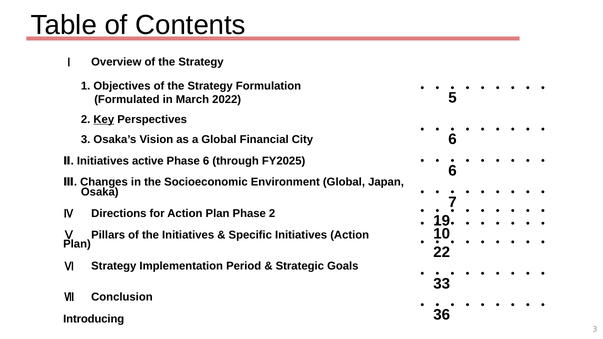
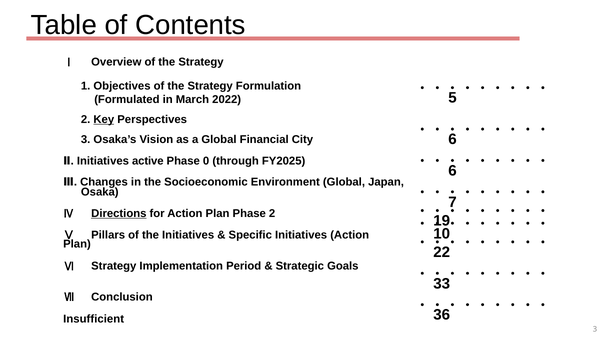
Phase 6: 6 -> 0
Directions underline: none -> present
Introducing: Introducing -> Insufficient
